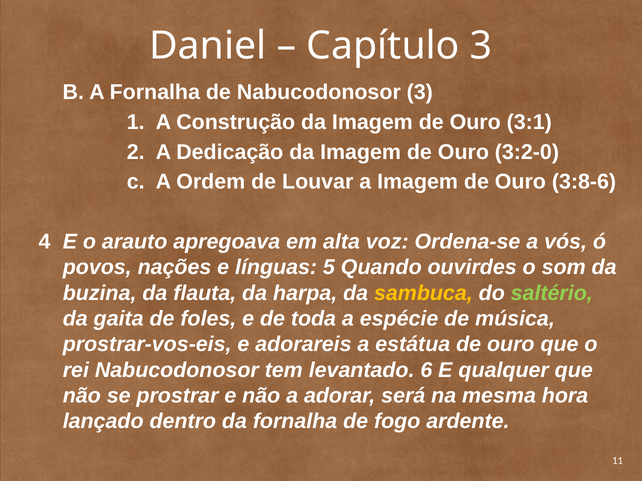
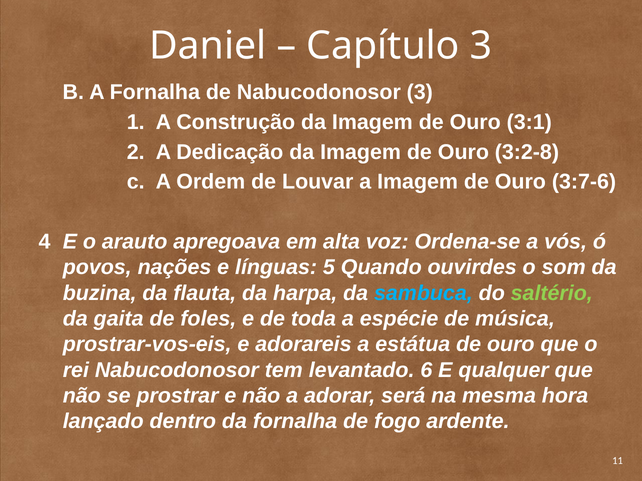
3:2-0: 3:2-0 -> 3:2-8
3:8-6: 3:8-6 -> 3:7-6
sambuca colour: yellow -> light blue
